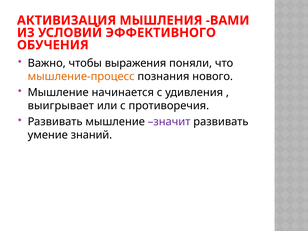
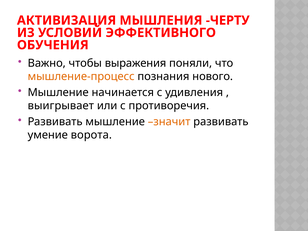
ВАМИ: ВАМИ -> ЧЕРТУ
значит colour: purple -> orange
знаний: знаний -> ворота
